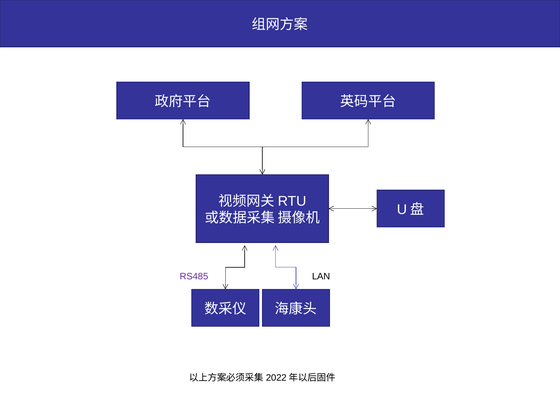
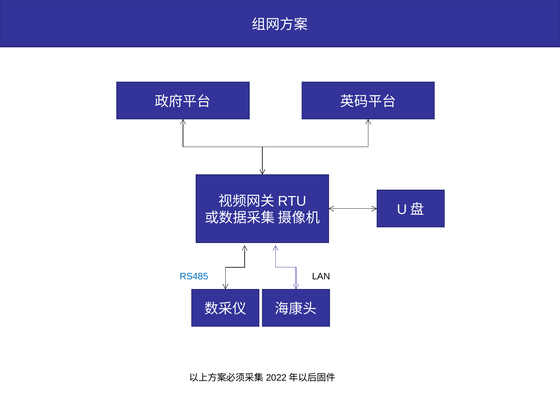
RS485 colour: purple -> blue
